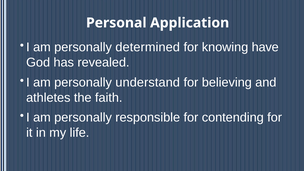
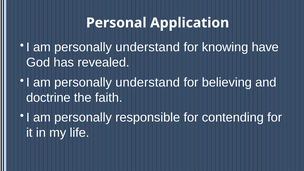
determined at (148, 47): determined -> understand
athletes: athletes -> doctrine
